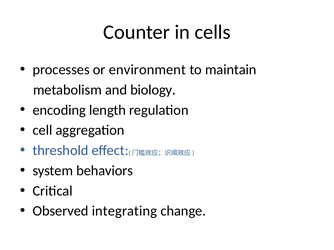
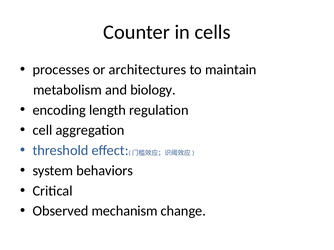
environment: environment -> architectures
integrating: integrating -> mechanism
